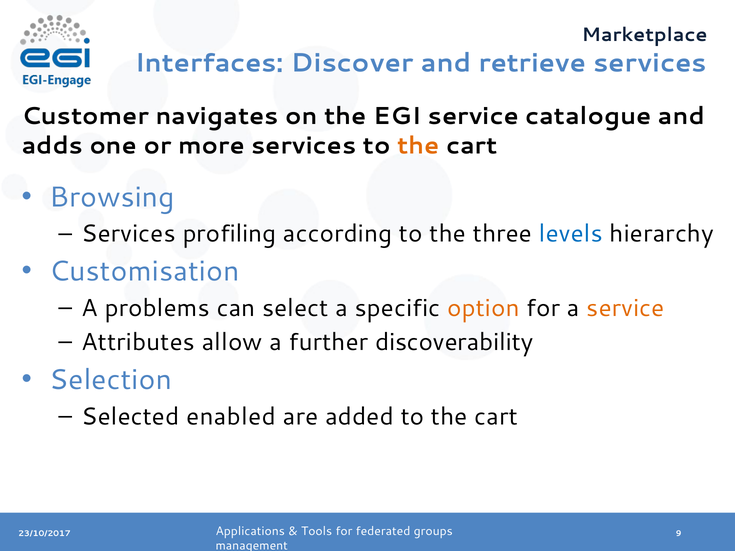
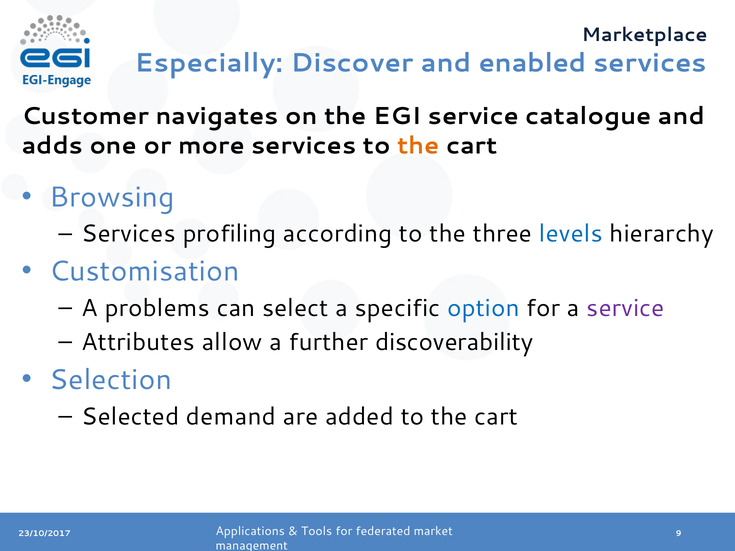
Interfaces: Interfaces -> Especially
retrieve: retrieve -> enabled
option colour: orange -> blue
service at (625, 308) colour: orange -> purple
enabled: enabled -> demand
groups: groups -> market
